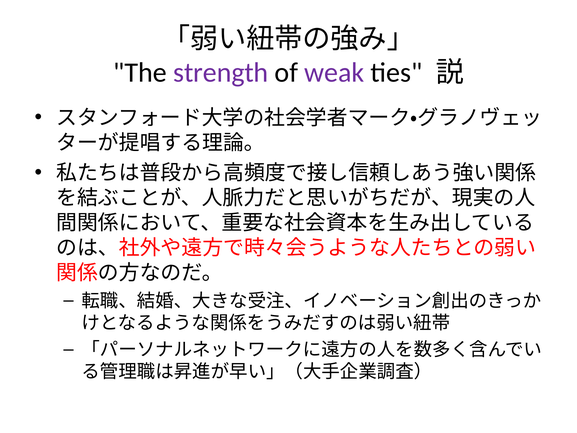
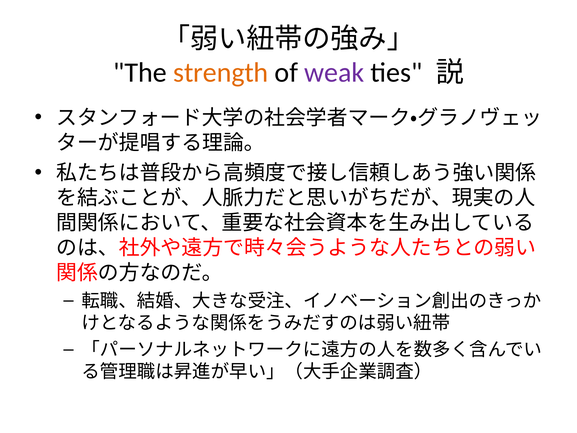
strength colour: purple -> orange
